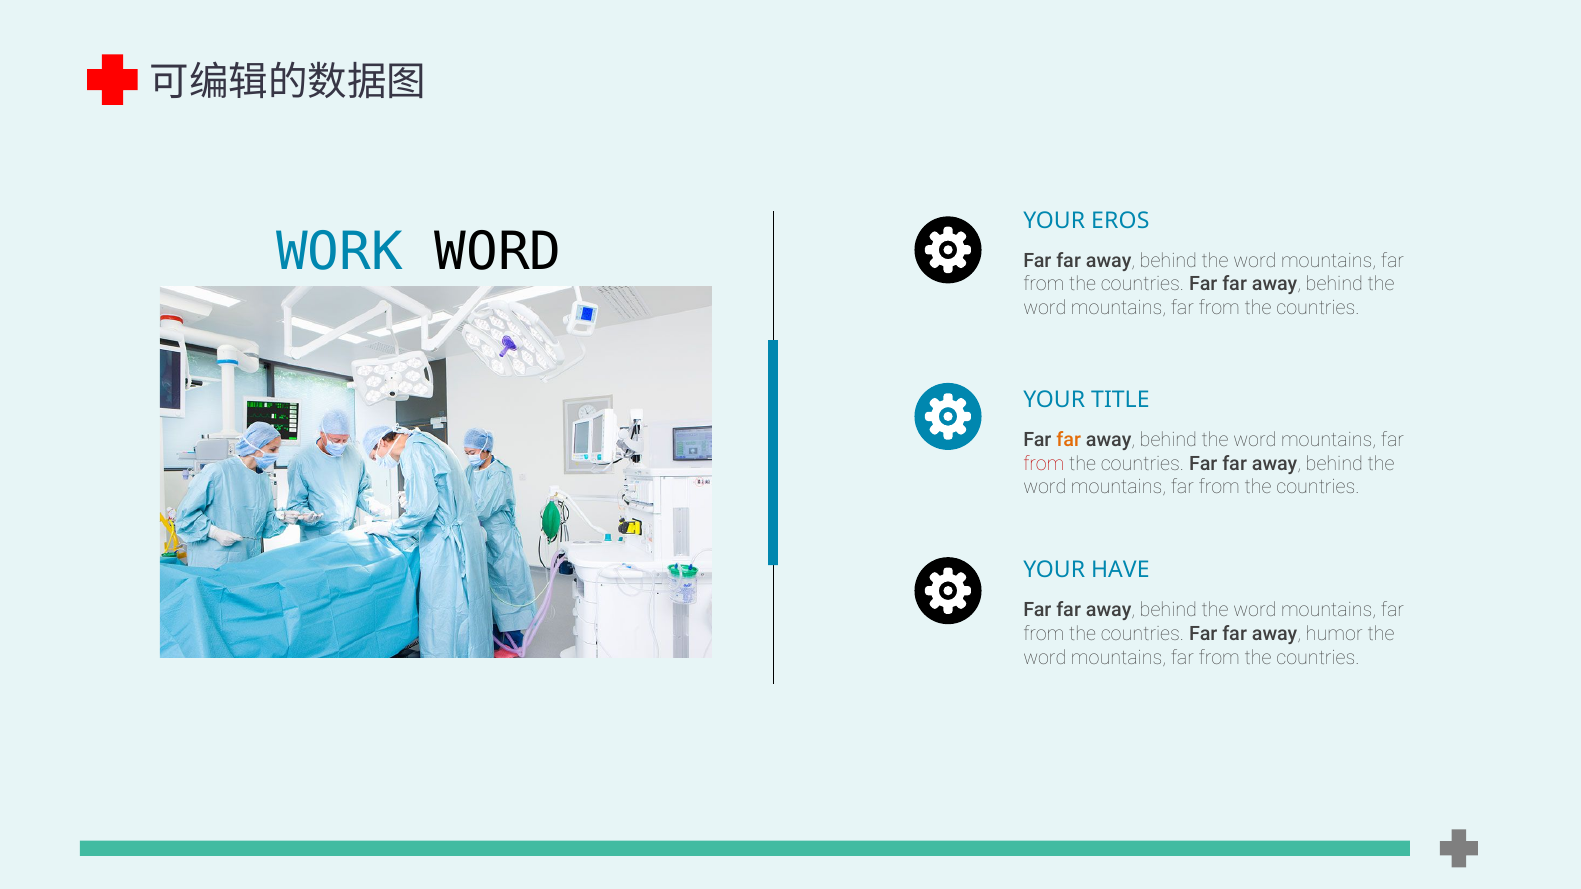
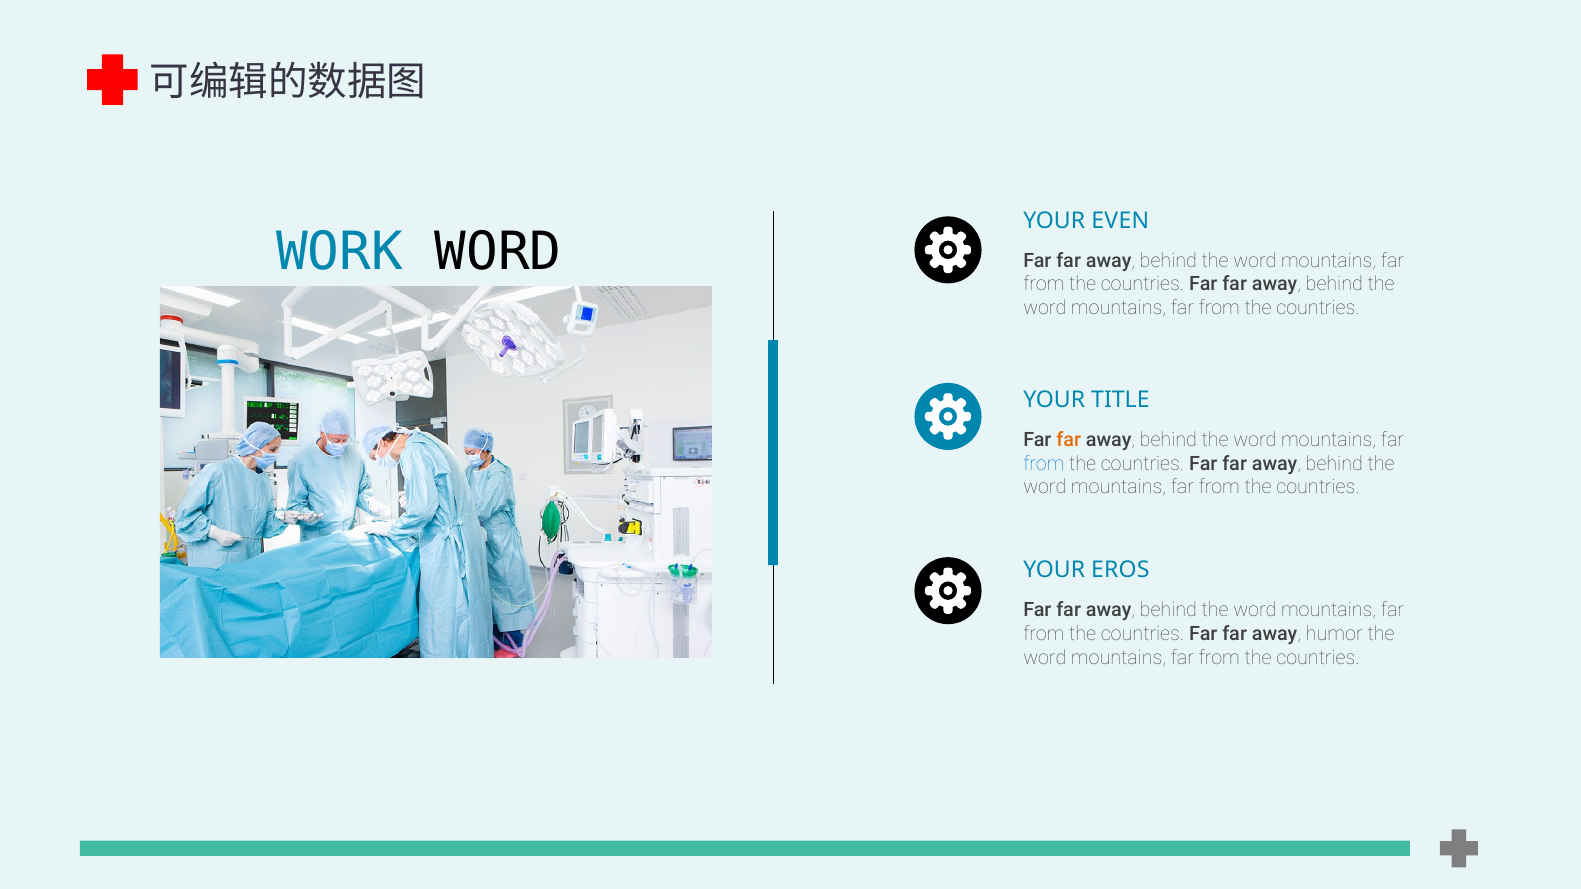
EROS: EROS -> EVEN
from at (1044, 464) colour: red -> blue
HAVE: HAVE -> EROS
